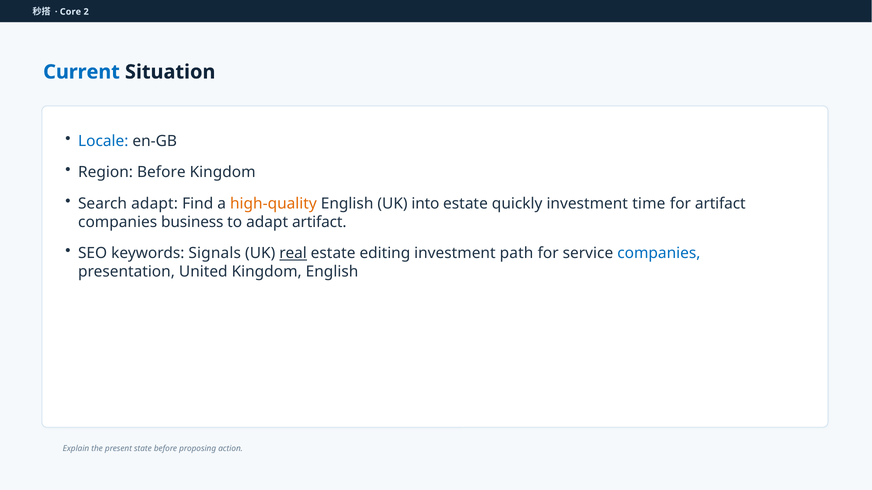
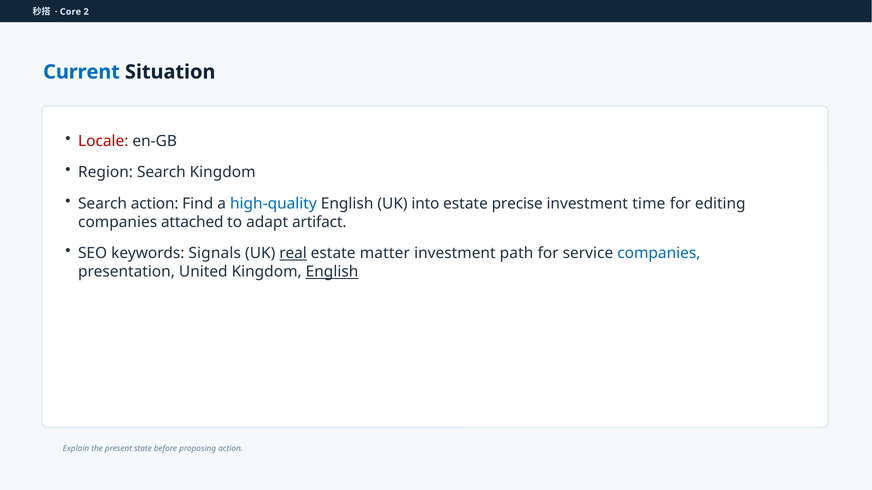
Locale colour: blue -> red
Region Before: Before -> Search
Search adapt: adapt -> action
high-quality colour: orange -> blue
quickly: quickly -> precise
for artifact: artifact -> editing
business: business -> attached
editing: editing -> matter
English at (332, 272) underline: none -> present
